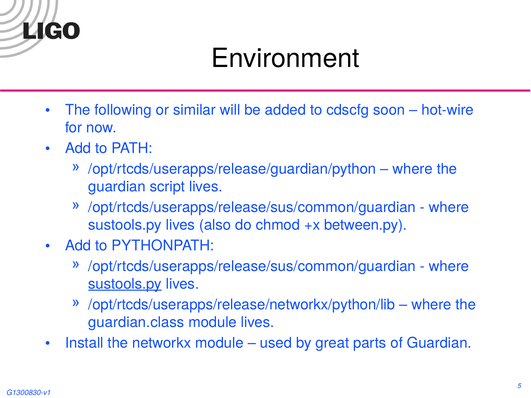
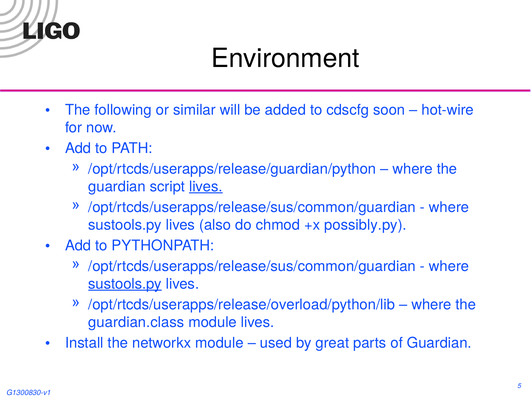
lives at (206, 187) underline: none -> present
between.py: between.py -> possibly.py
/opt/rtcds/userapps/release/networkx/python/lib: /opt/rtcds/userapps/release/networkx/python/lib -> /opt/rtcds/userapps/release/overload/python/lib
